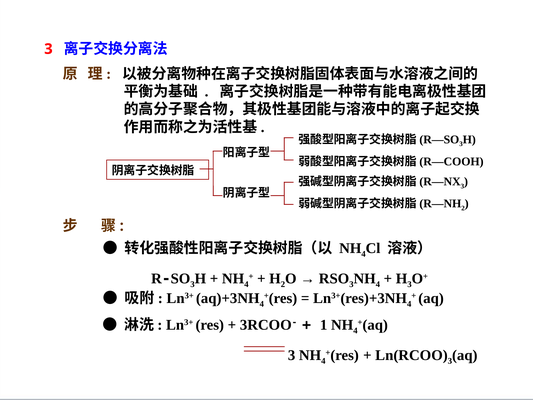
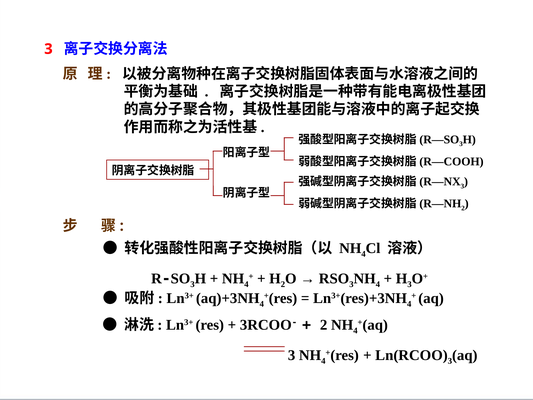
1 at (324, 325): 1 -> 2
